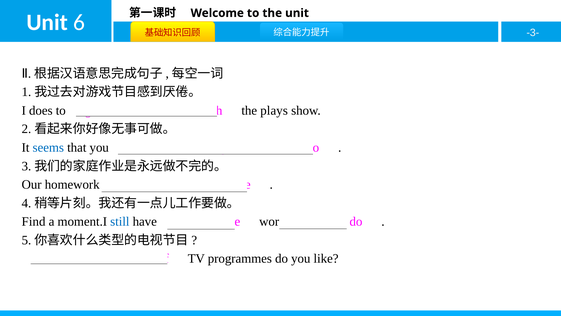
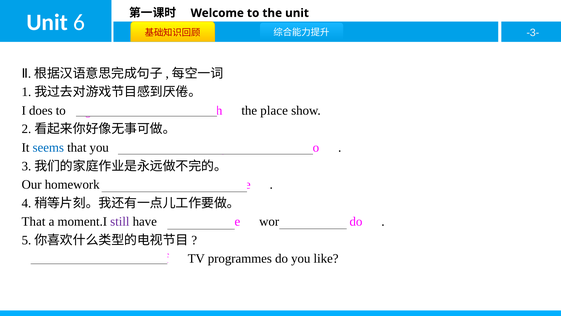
plays: plays -> place
Find at (34, 221): Find -> That
still colour: blue -> purple
